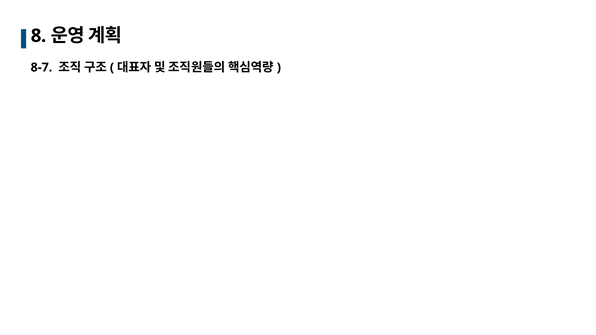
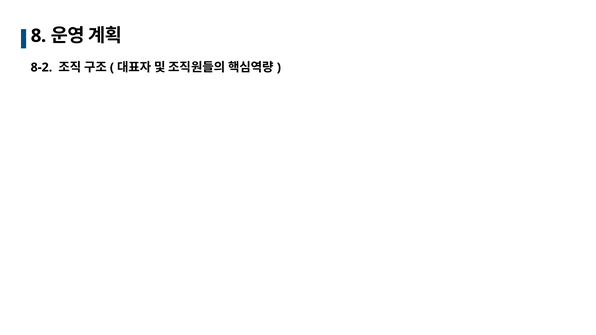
8-7: 8-7 -> 8-2
